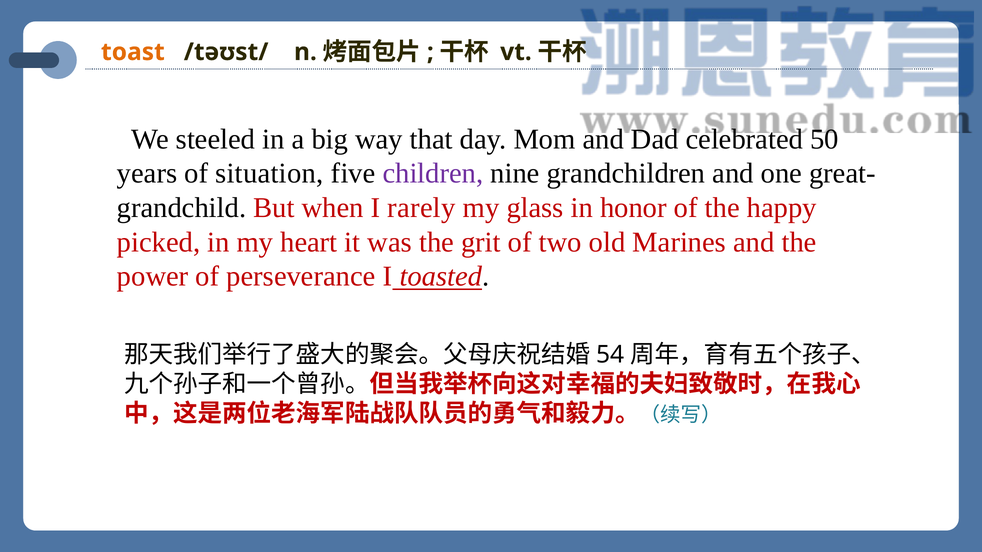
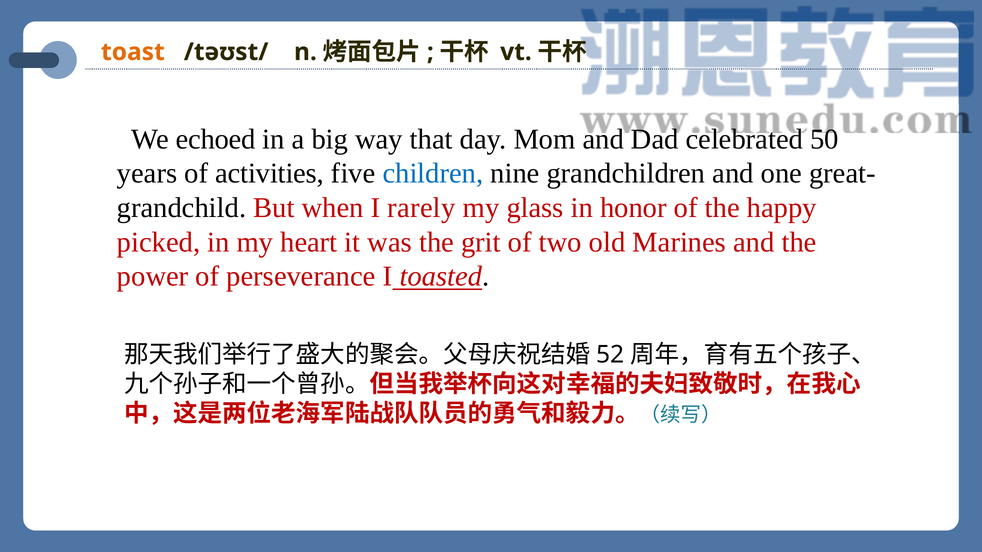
steeled: steeled -> echoed
situation: situation -> activities
children colour: purple -> blue
54: 54 -> 52
